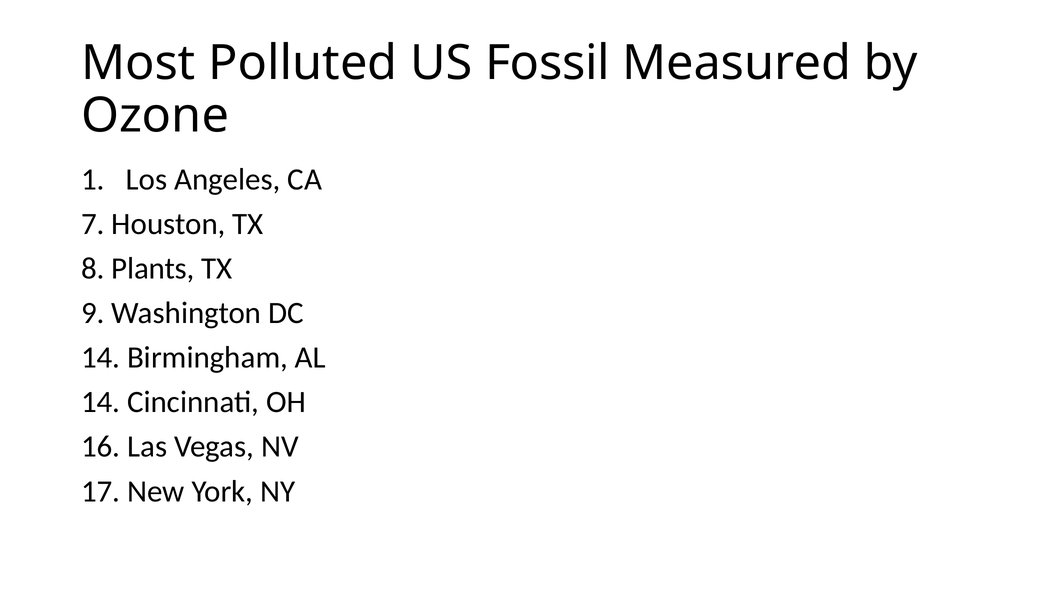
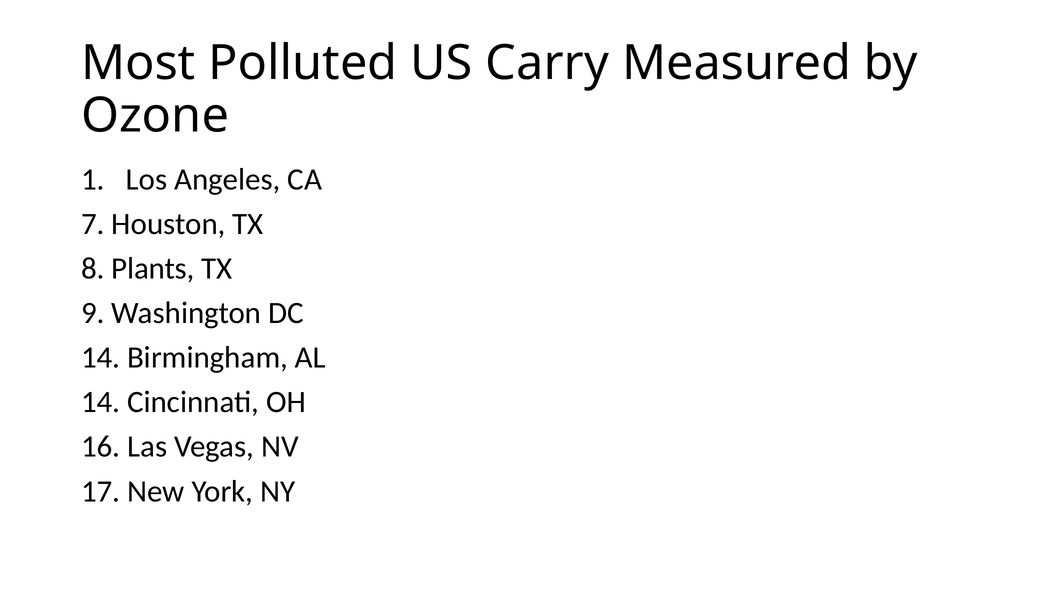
Fossil: Fossil -> Carry
